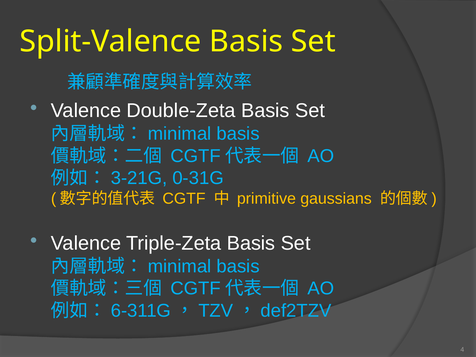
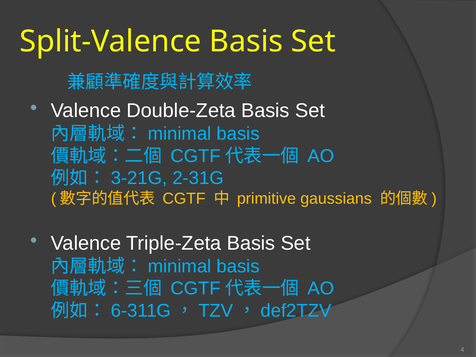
0-31G: 0-31G -> 2-31G
